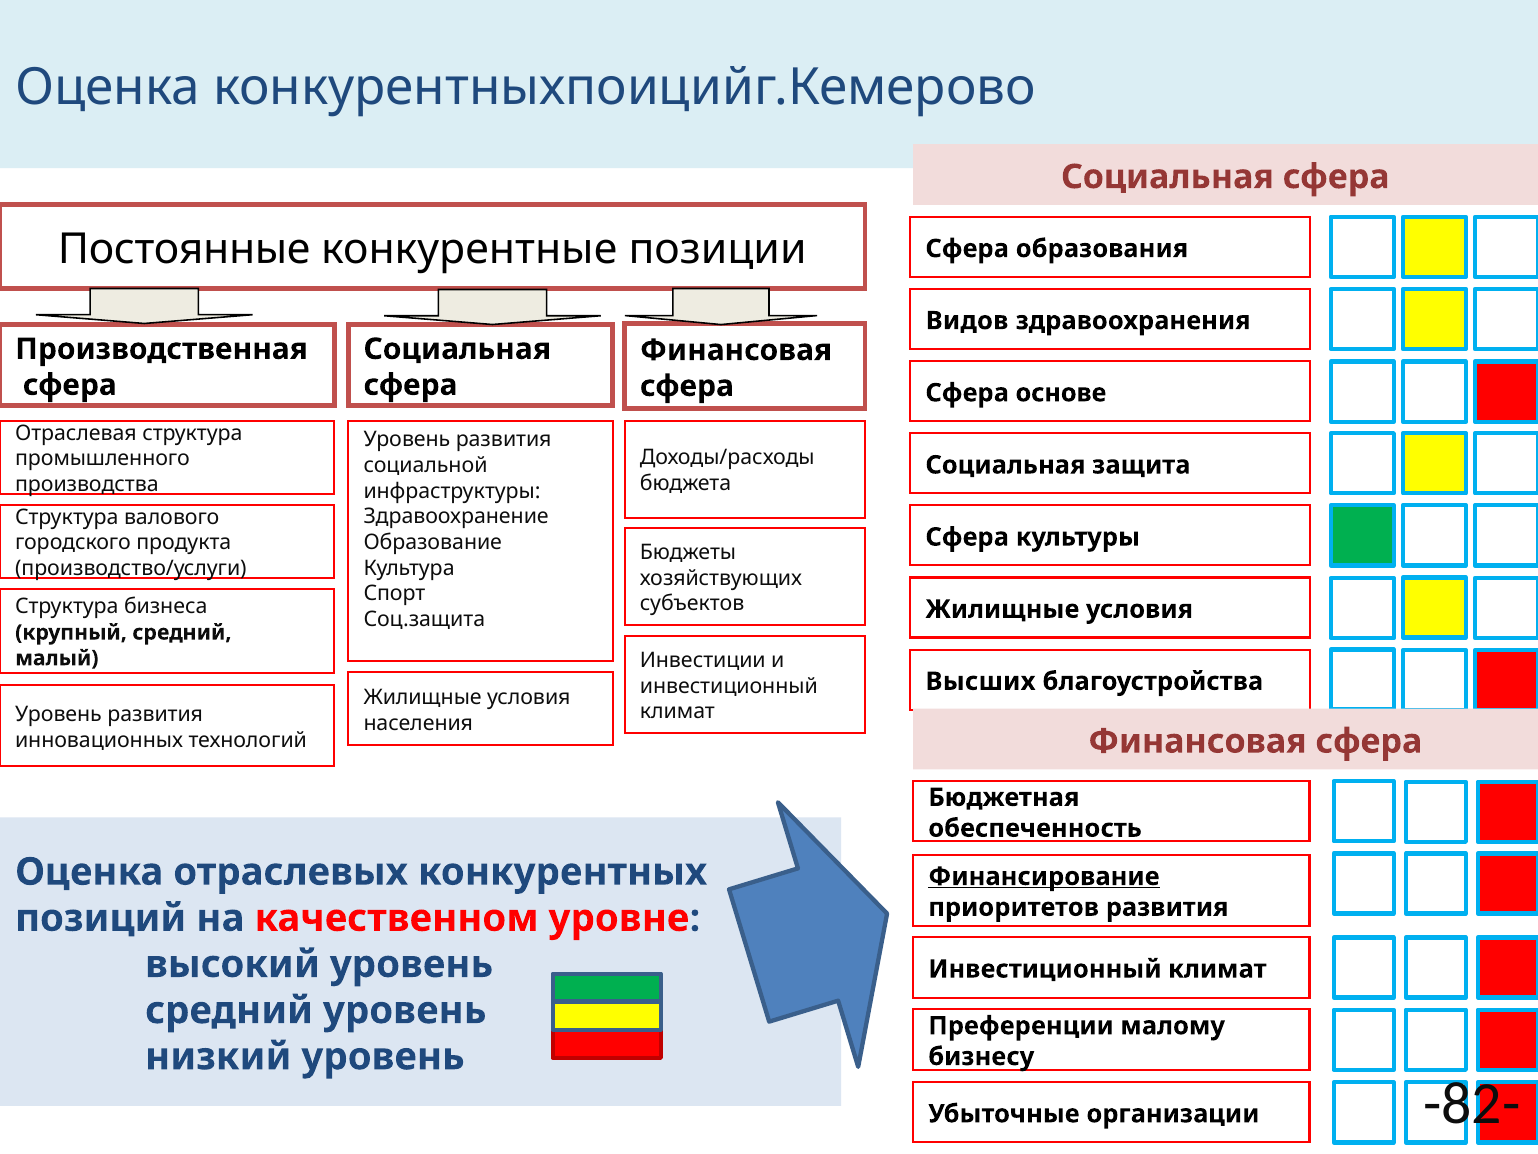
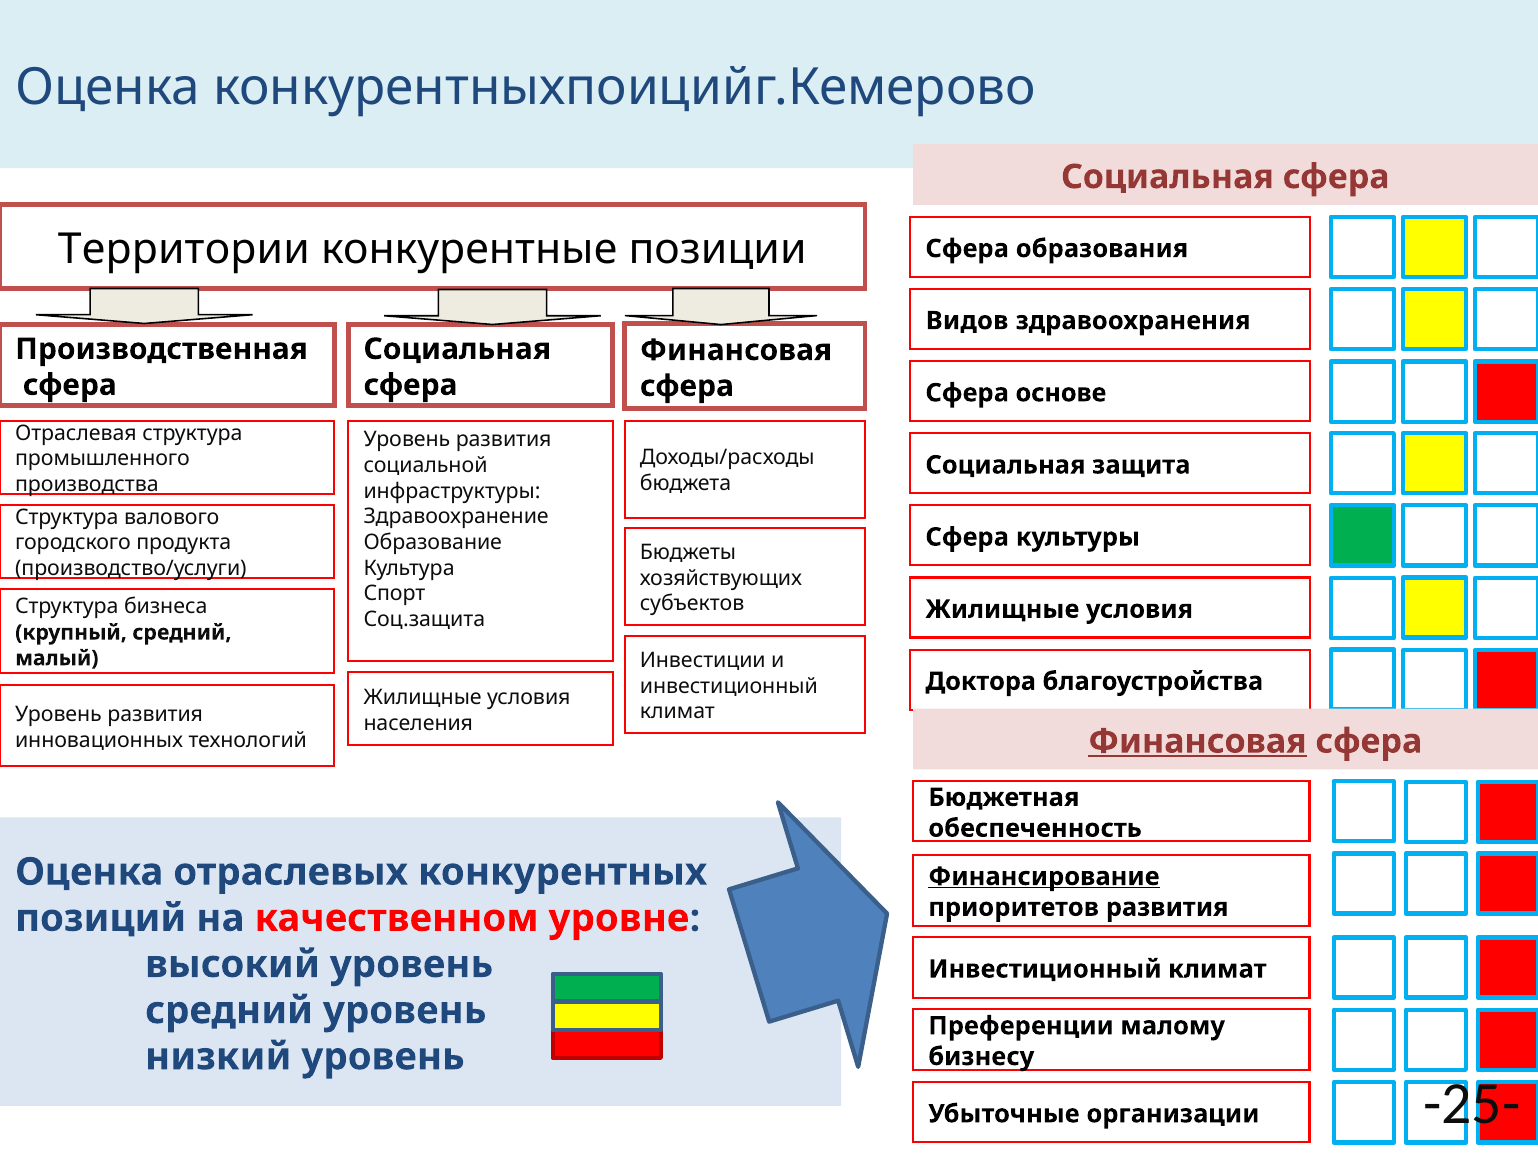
Постоянные: Постоянные -> Территории
Высших: Высших -> Доктора
Финансовая at (1198, 741) underline: none -> present
-82-: -82- -> -25-
